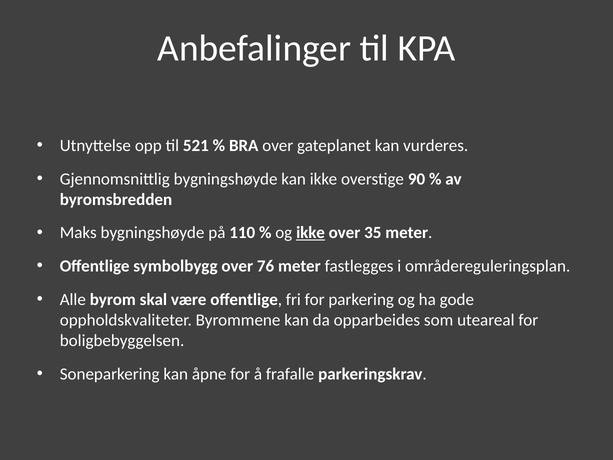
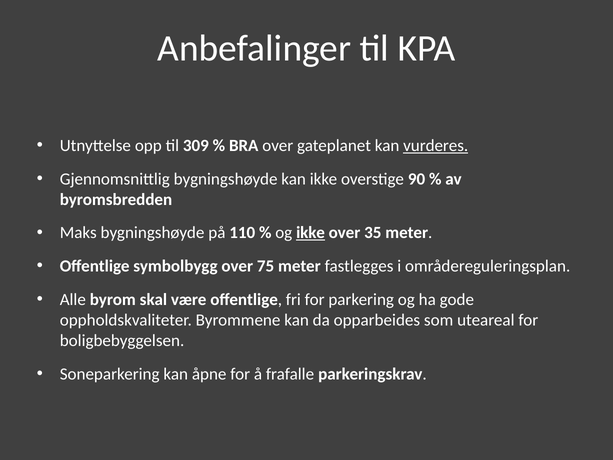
521: 521 -> 309
vurderes underline: none -> present
76: 76 -> 75
